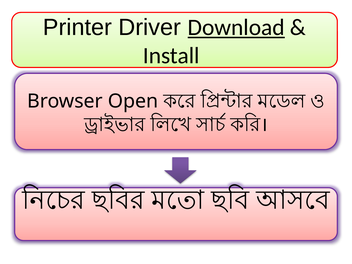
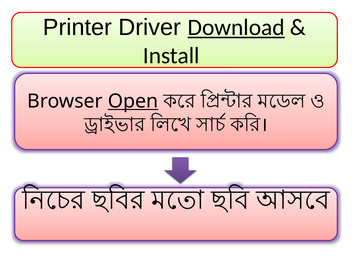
Open underline: none -> present
